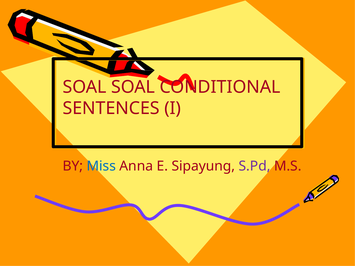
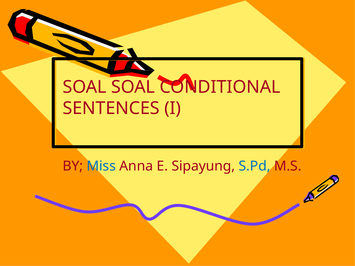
S.Pd colour: purple -> blue
